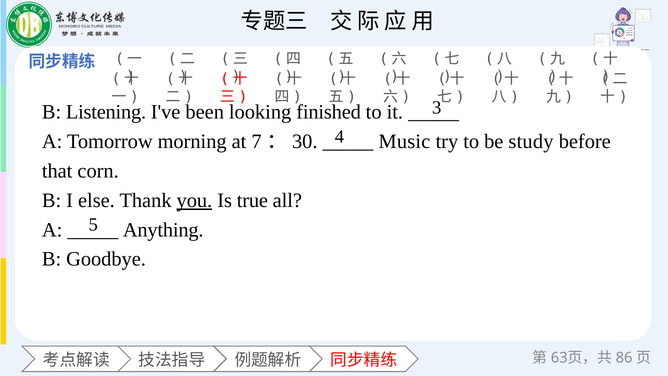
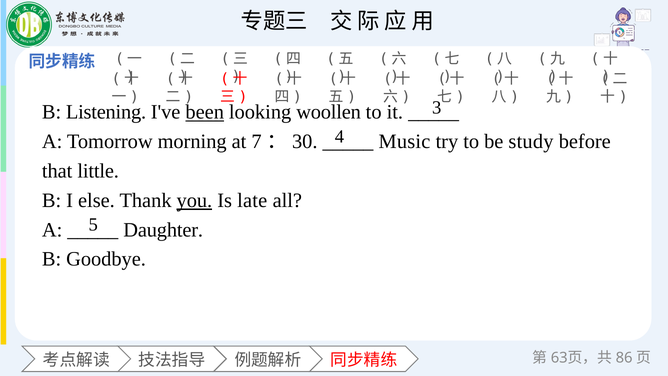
been underline: none -> present
finished: finished -> woollen
corn: corn -> little
true: true -> late
Anything: Anything -> Daughter
